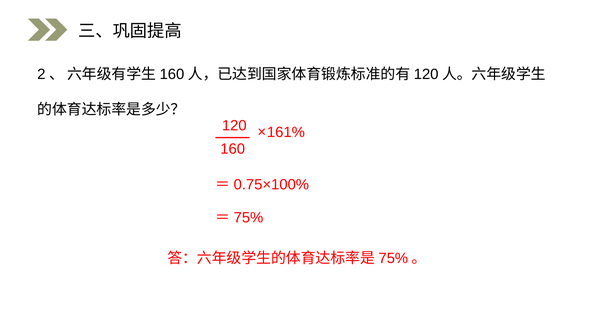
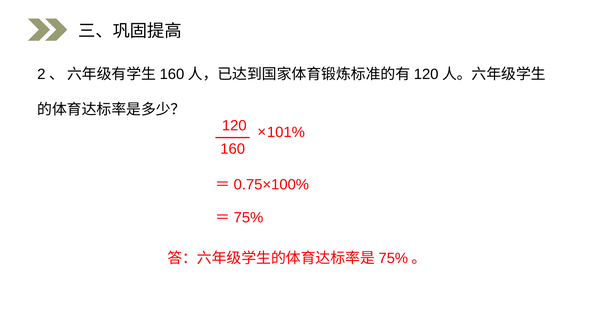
161%: 161% -> 101%
